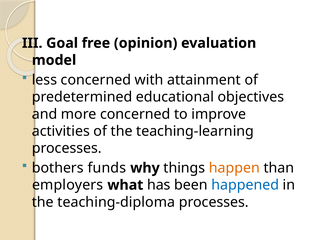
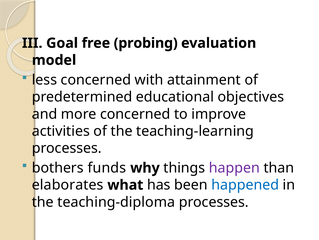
opinion: opinion -> probing
happen colour: orange -> purple
employers: employers -> elaborates
